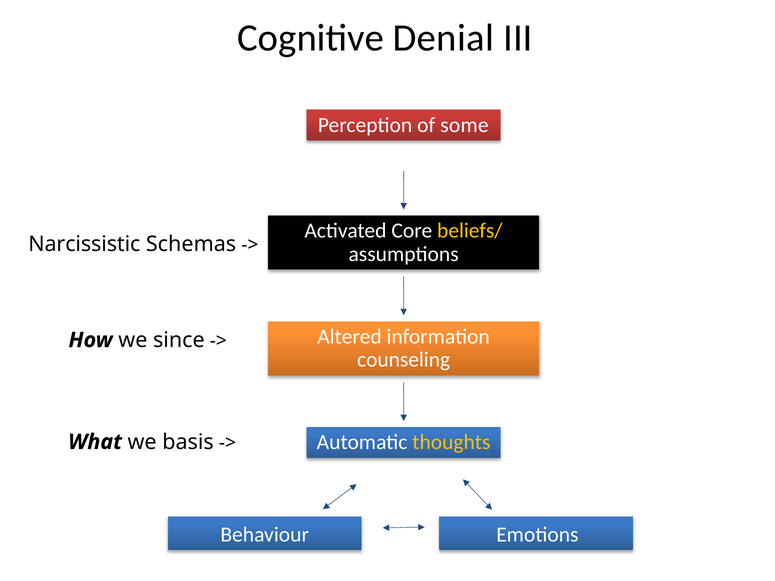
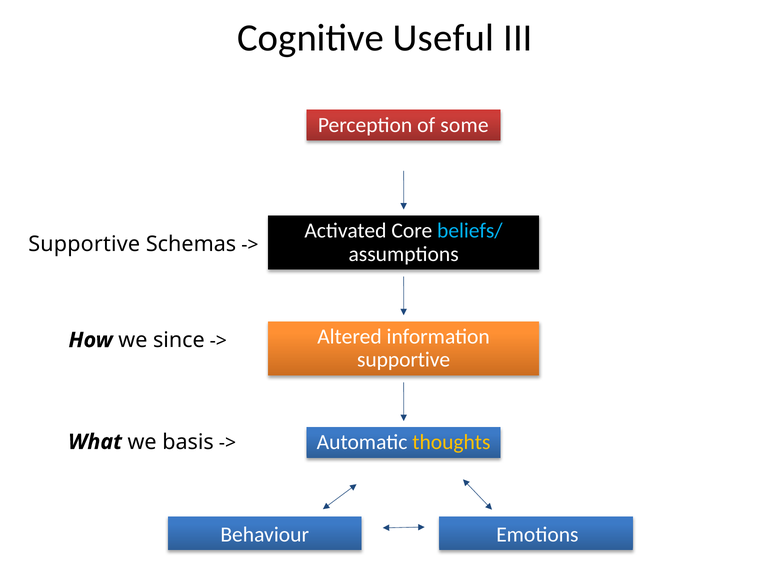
Denial: Denial -> Useful
beliefs/ colour: yellow -> light blue
Narcissistic at (84, 244): Narcissistic -> Supportive
counseling at (404, 360): counseling -> supportive
